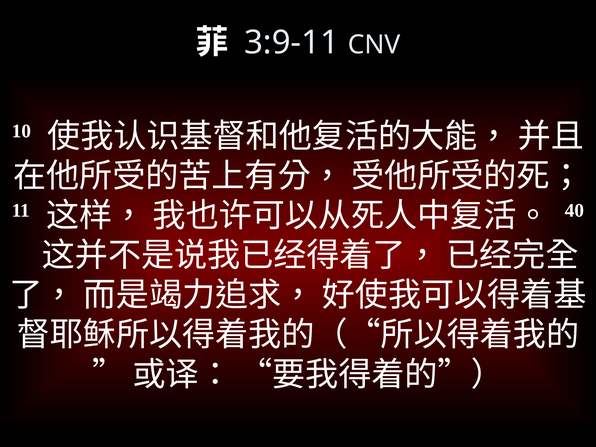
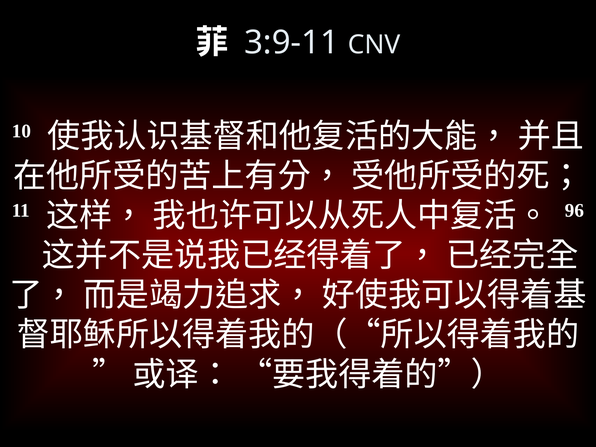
40: 40 -> 96
